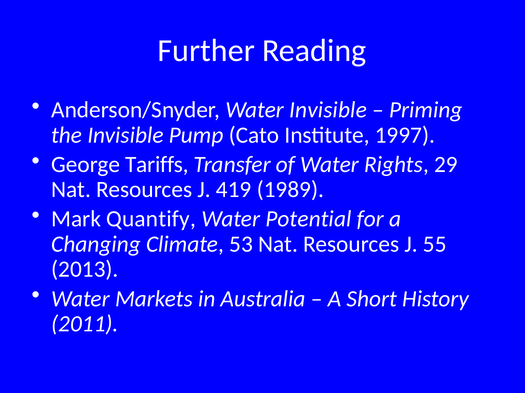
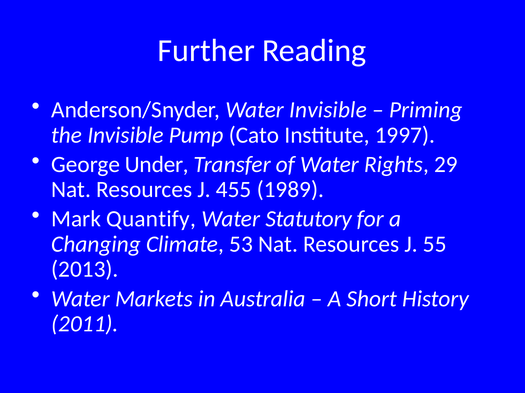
Tariffs: Tariffs -> Under
419: 419 -> 455
Potential: Potential -> Statutory
